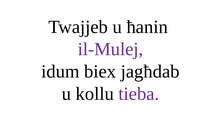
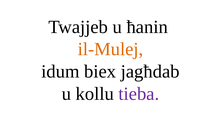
il-Mulej colour: purple -> orange
